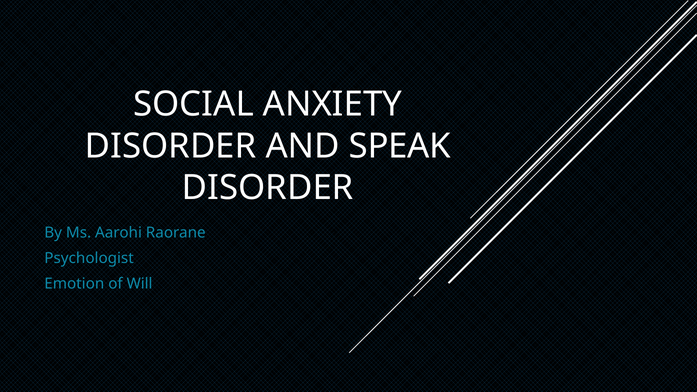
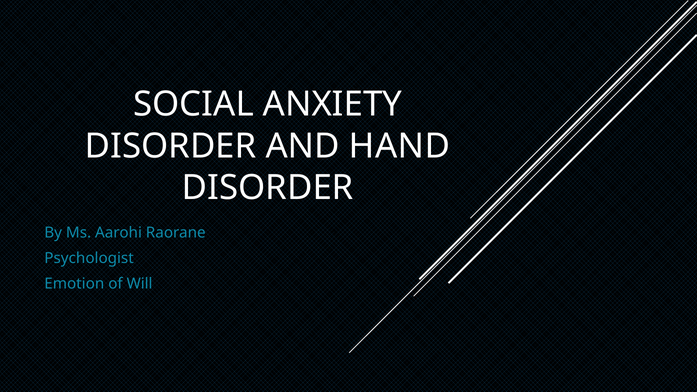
SPEAK: SPEAK -> HAND
